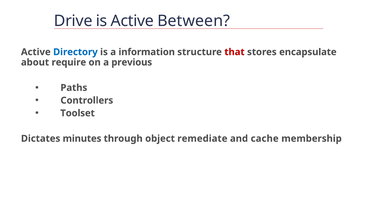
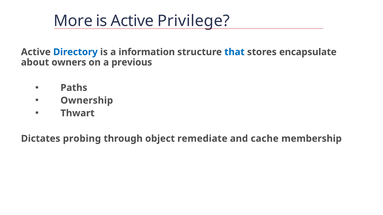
Drive: Drive -> More
Between: Between -> Privilege
that colour: red -> blue
require: require -> owners
Controllers: Controllers -> Ownership
Toolset: Toolset -> Thwart
minutes: minutes -> probing
